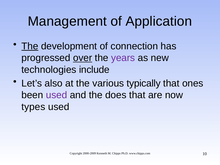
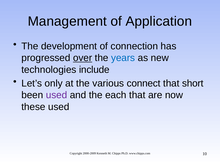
The at (30, 46) underline: present -> none
years colour: purple -> blue
also: also -> only
typically: typically -> connect
ones: ones -> short
does: does -> each
types: types -> these
